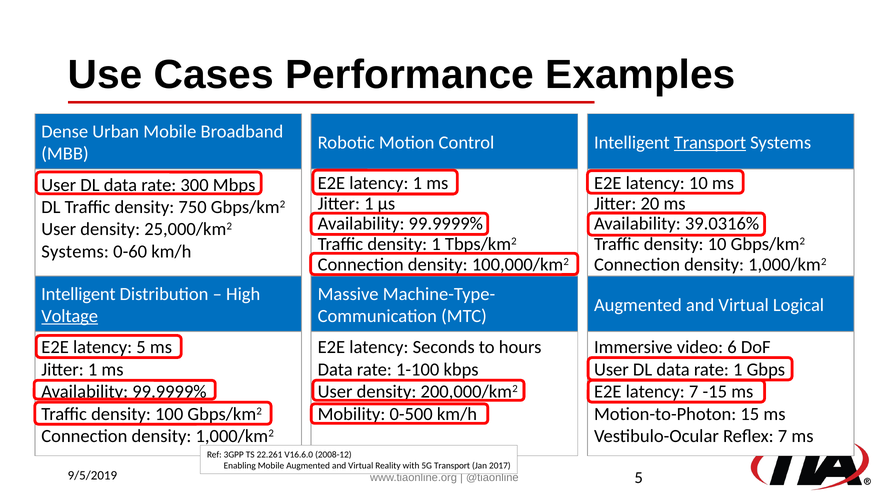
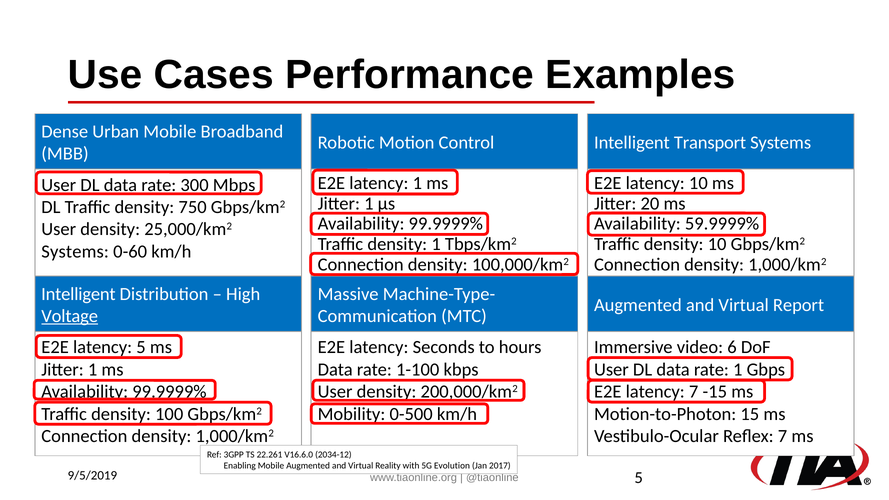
Transport at (710, 143) underline: present -> none
39.0316%: 39.0316% -> 59.9999%
Logical: Logical -> Report
2008-12: 2008-12 -> 2034-12
5G Transport: Transport -> Evolution
